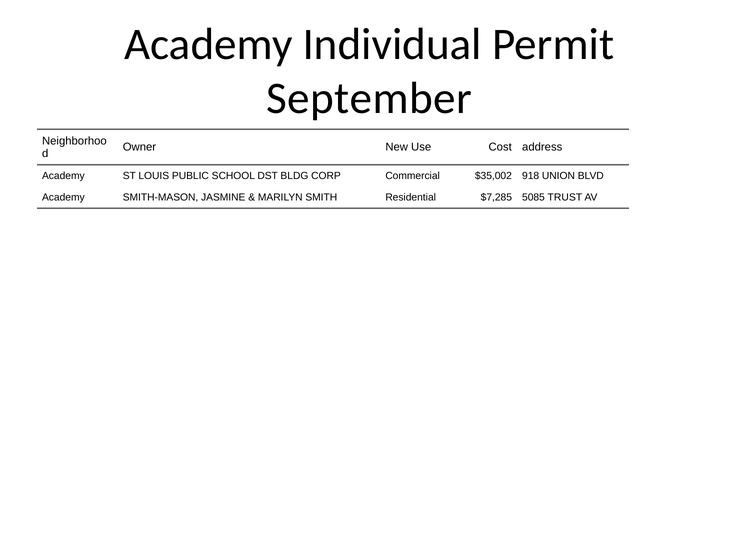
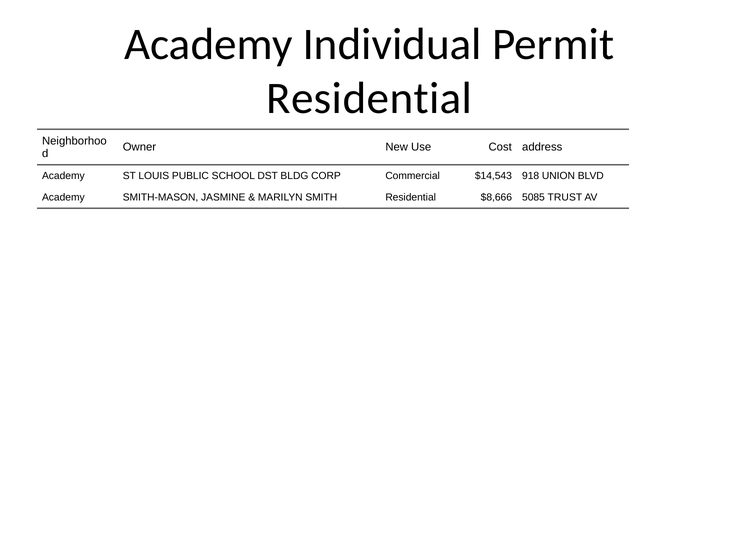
September at (369, 99): September -> Residential
$35,002: $35,002 -> $14,543
$7,285: $7,285 -> $8,666
